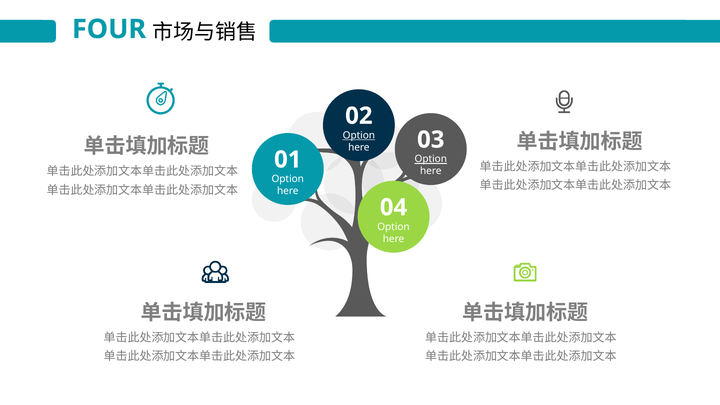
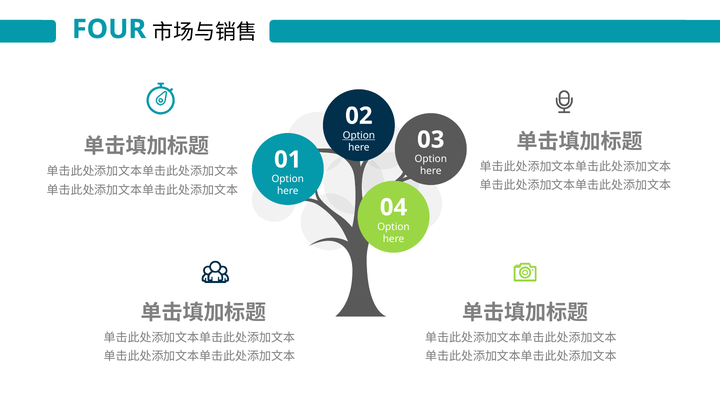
Option at (431, 159) underline: present -> none
